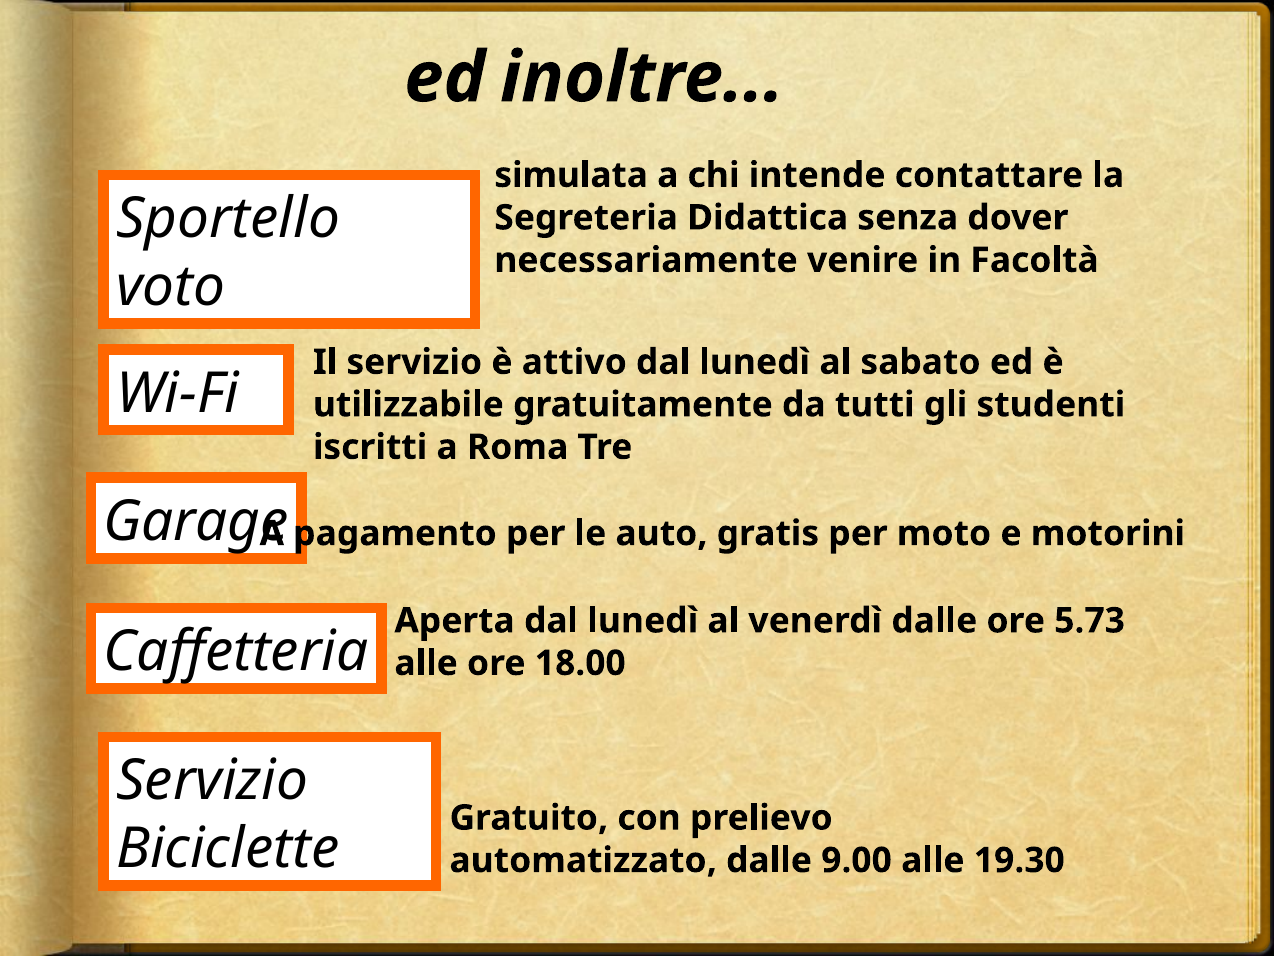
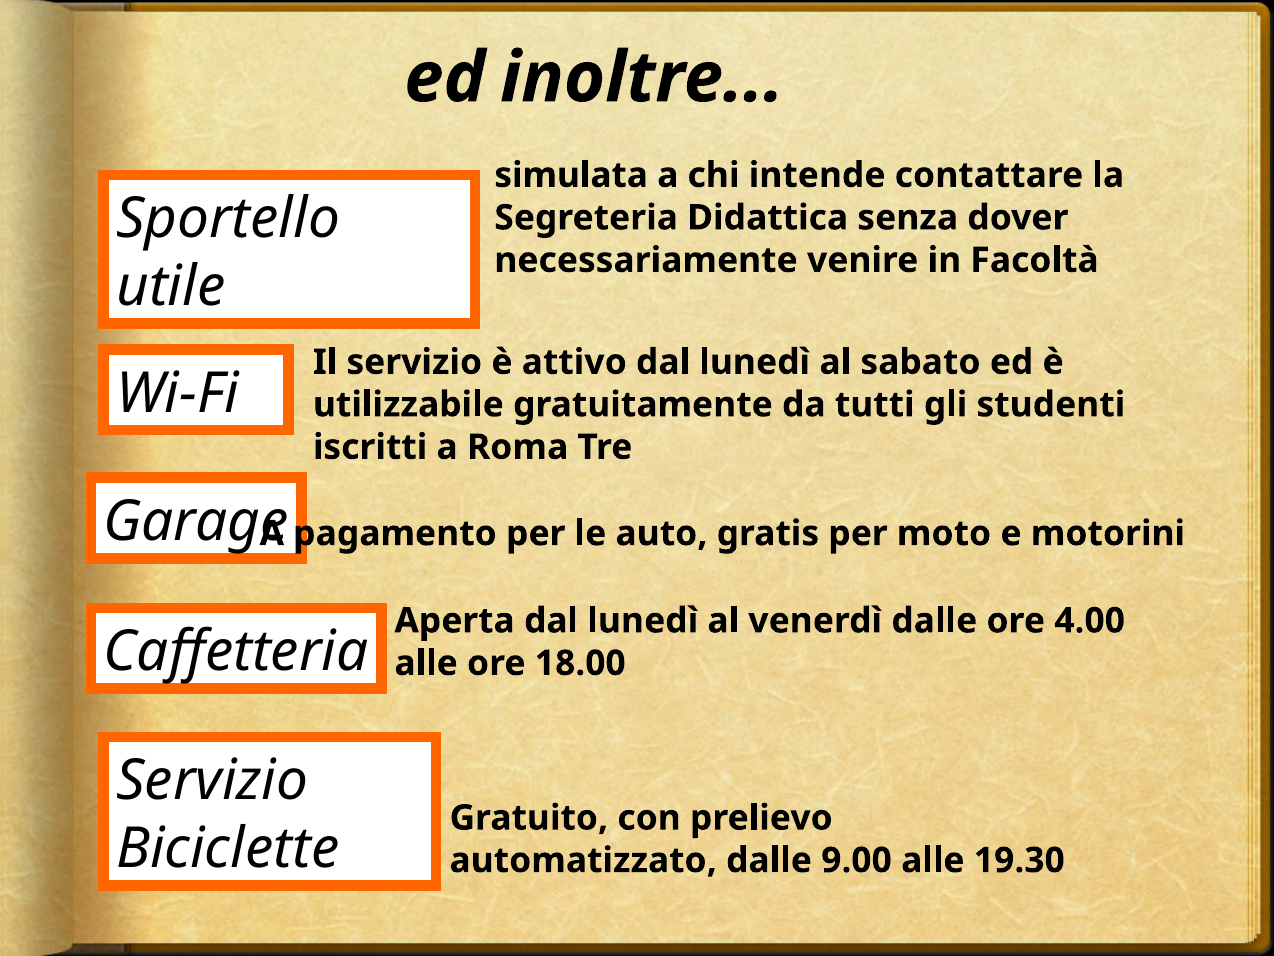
voto: voto -> utile
5.73: 5.73 -> 4.00
